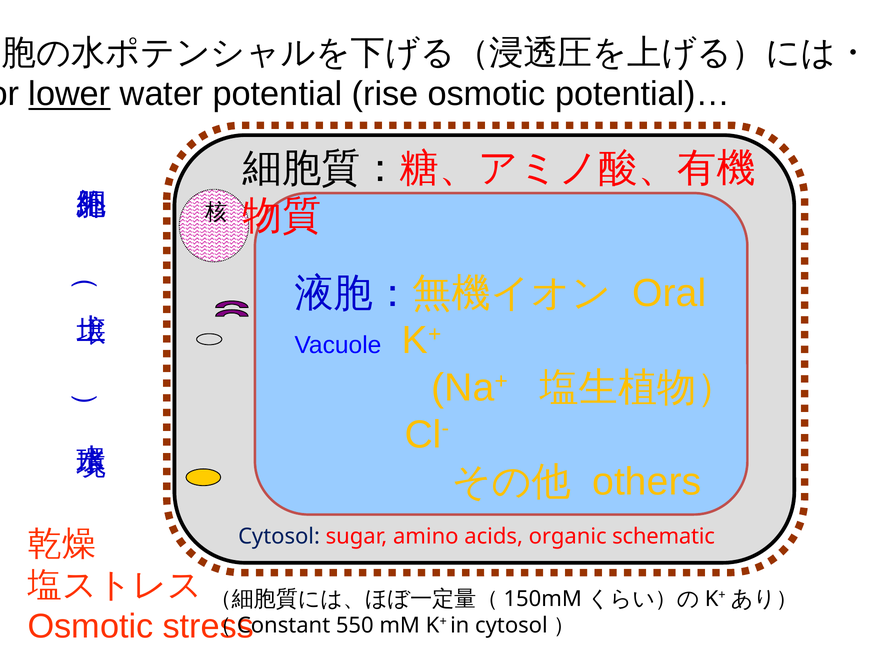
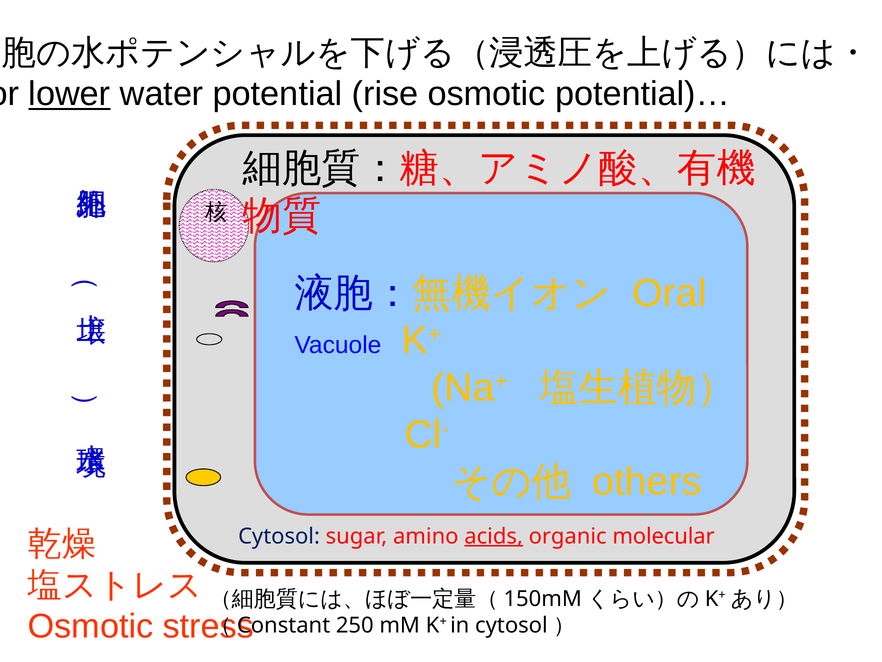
acids underline: none -> present
schematic: schematic -> molecular
550: 550 -> 250
